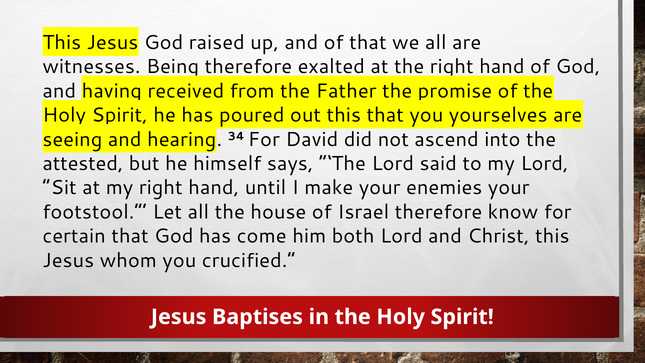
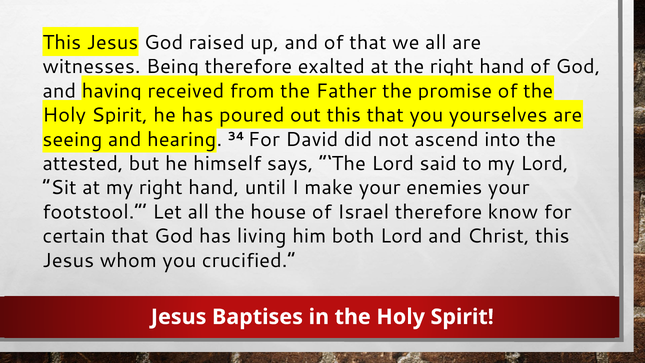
come: come -> living
